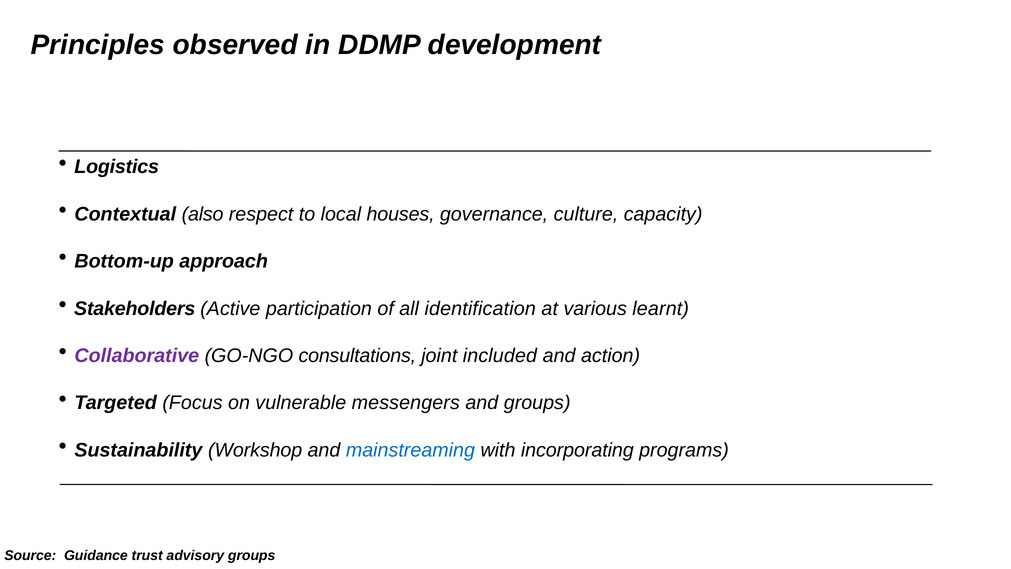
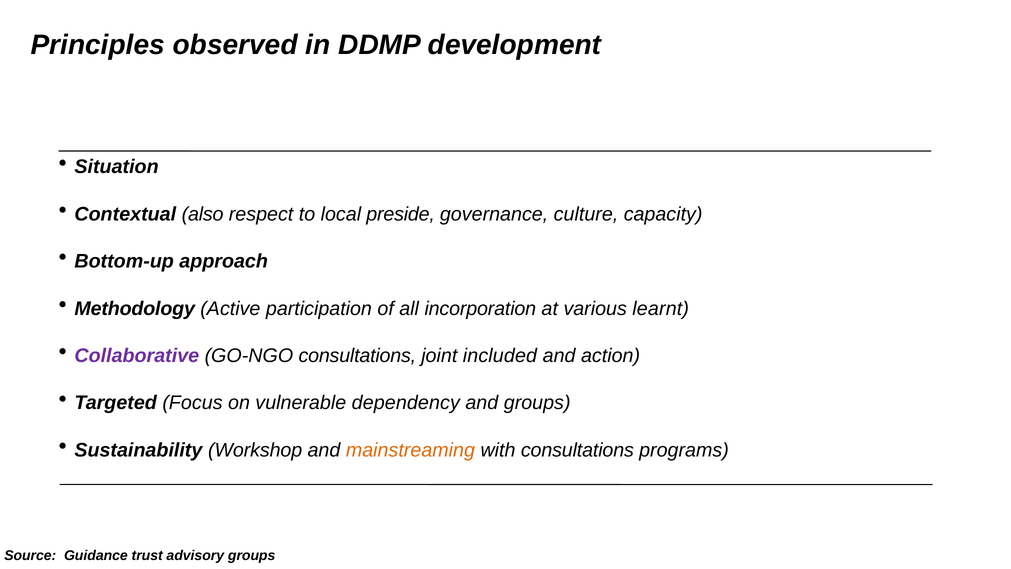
Logistics: Logistics -> Situation
houses: houses -> preside
Stakeholders: Stakeholders -> Methodology
identification: identification -> incorporation
messengers: messengers -> dependency
mainstreaming colour: blue -> orange
with incorporating: incorporating -> consultations
